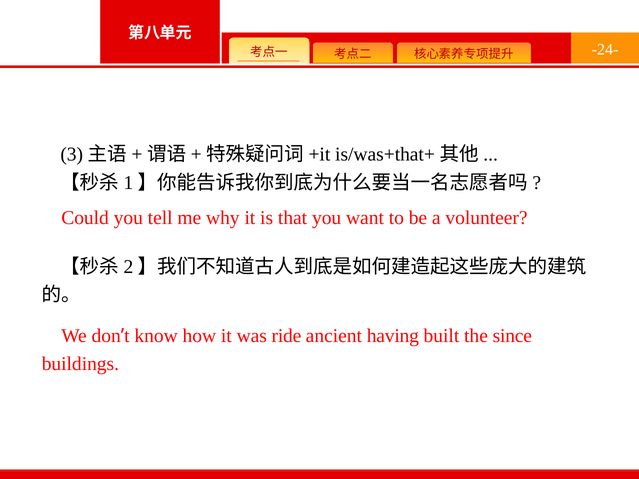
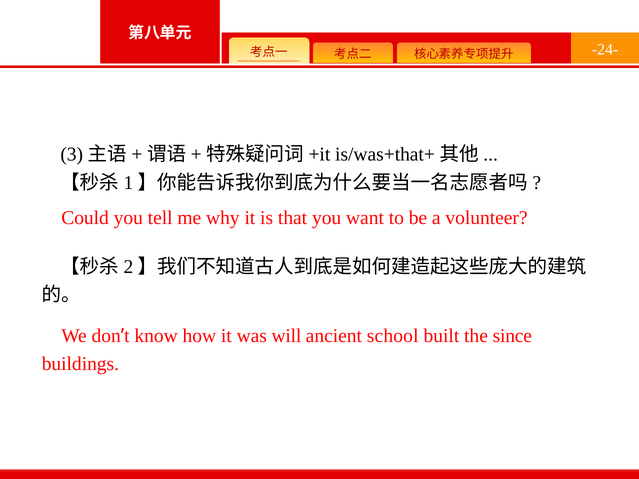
ride: ride -> will
having: having -> school
